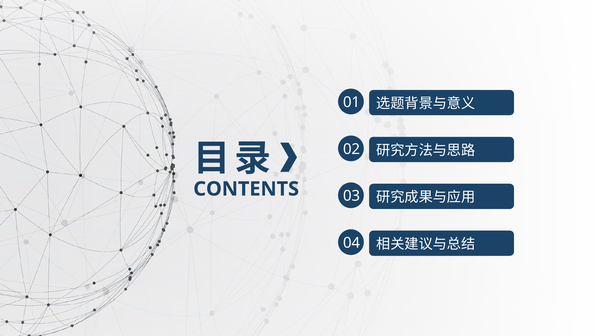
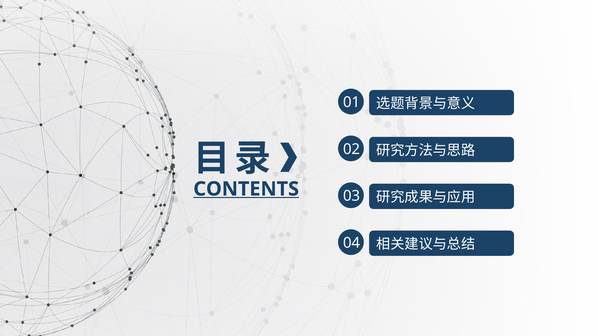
CONTENTS underline: none -> present
